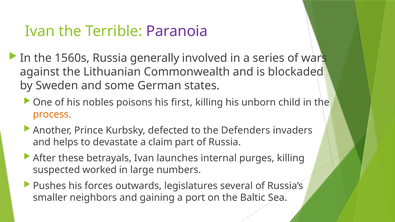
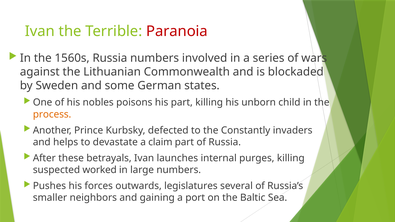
Paranoia colour: purple -> red
Russia generally: generally -> numbers
his first: first -> part
Defenders: Defenders -> Constantly
